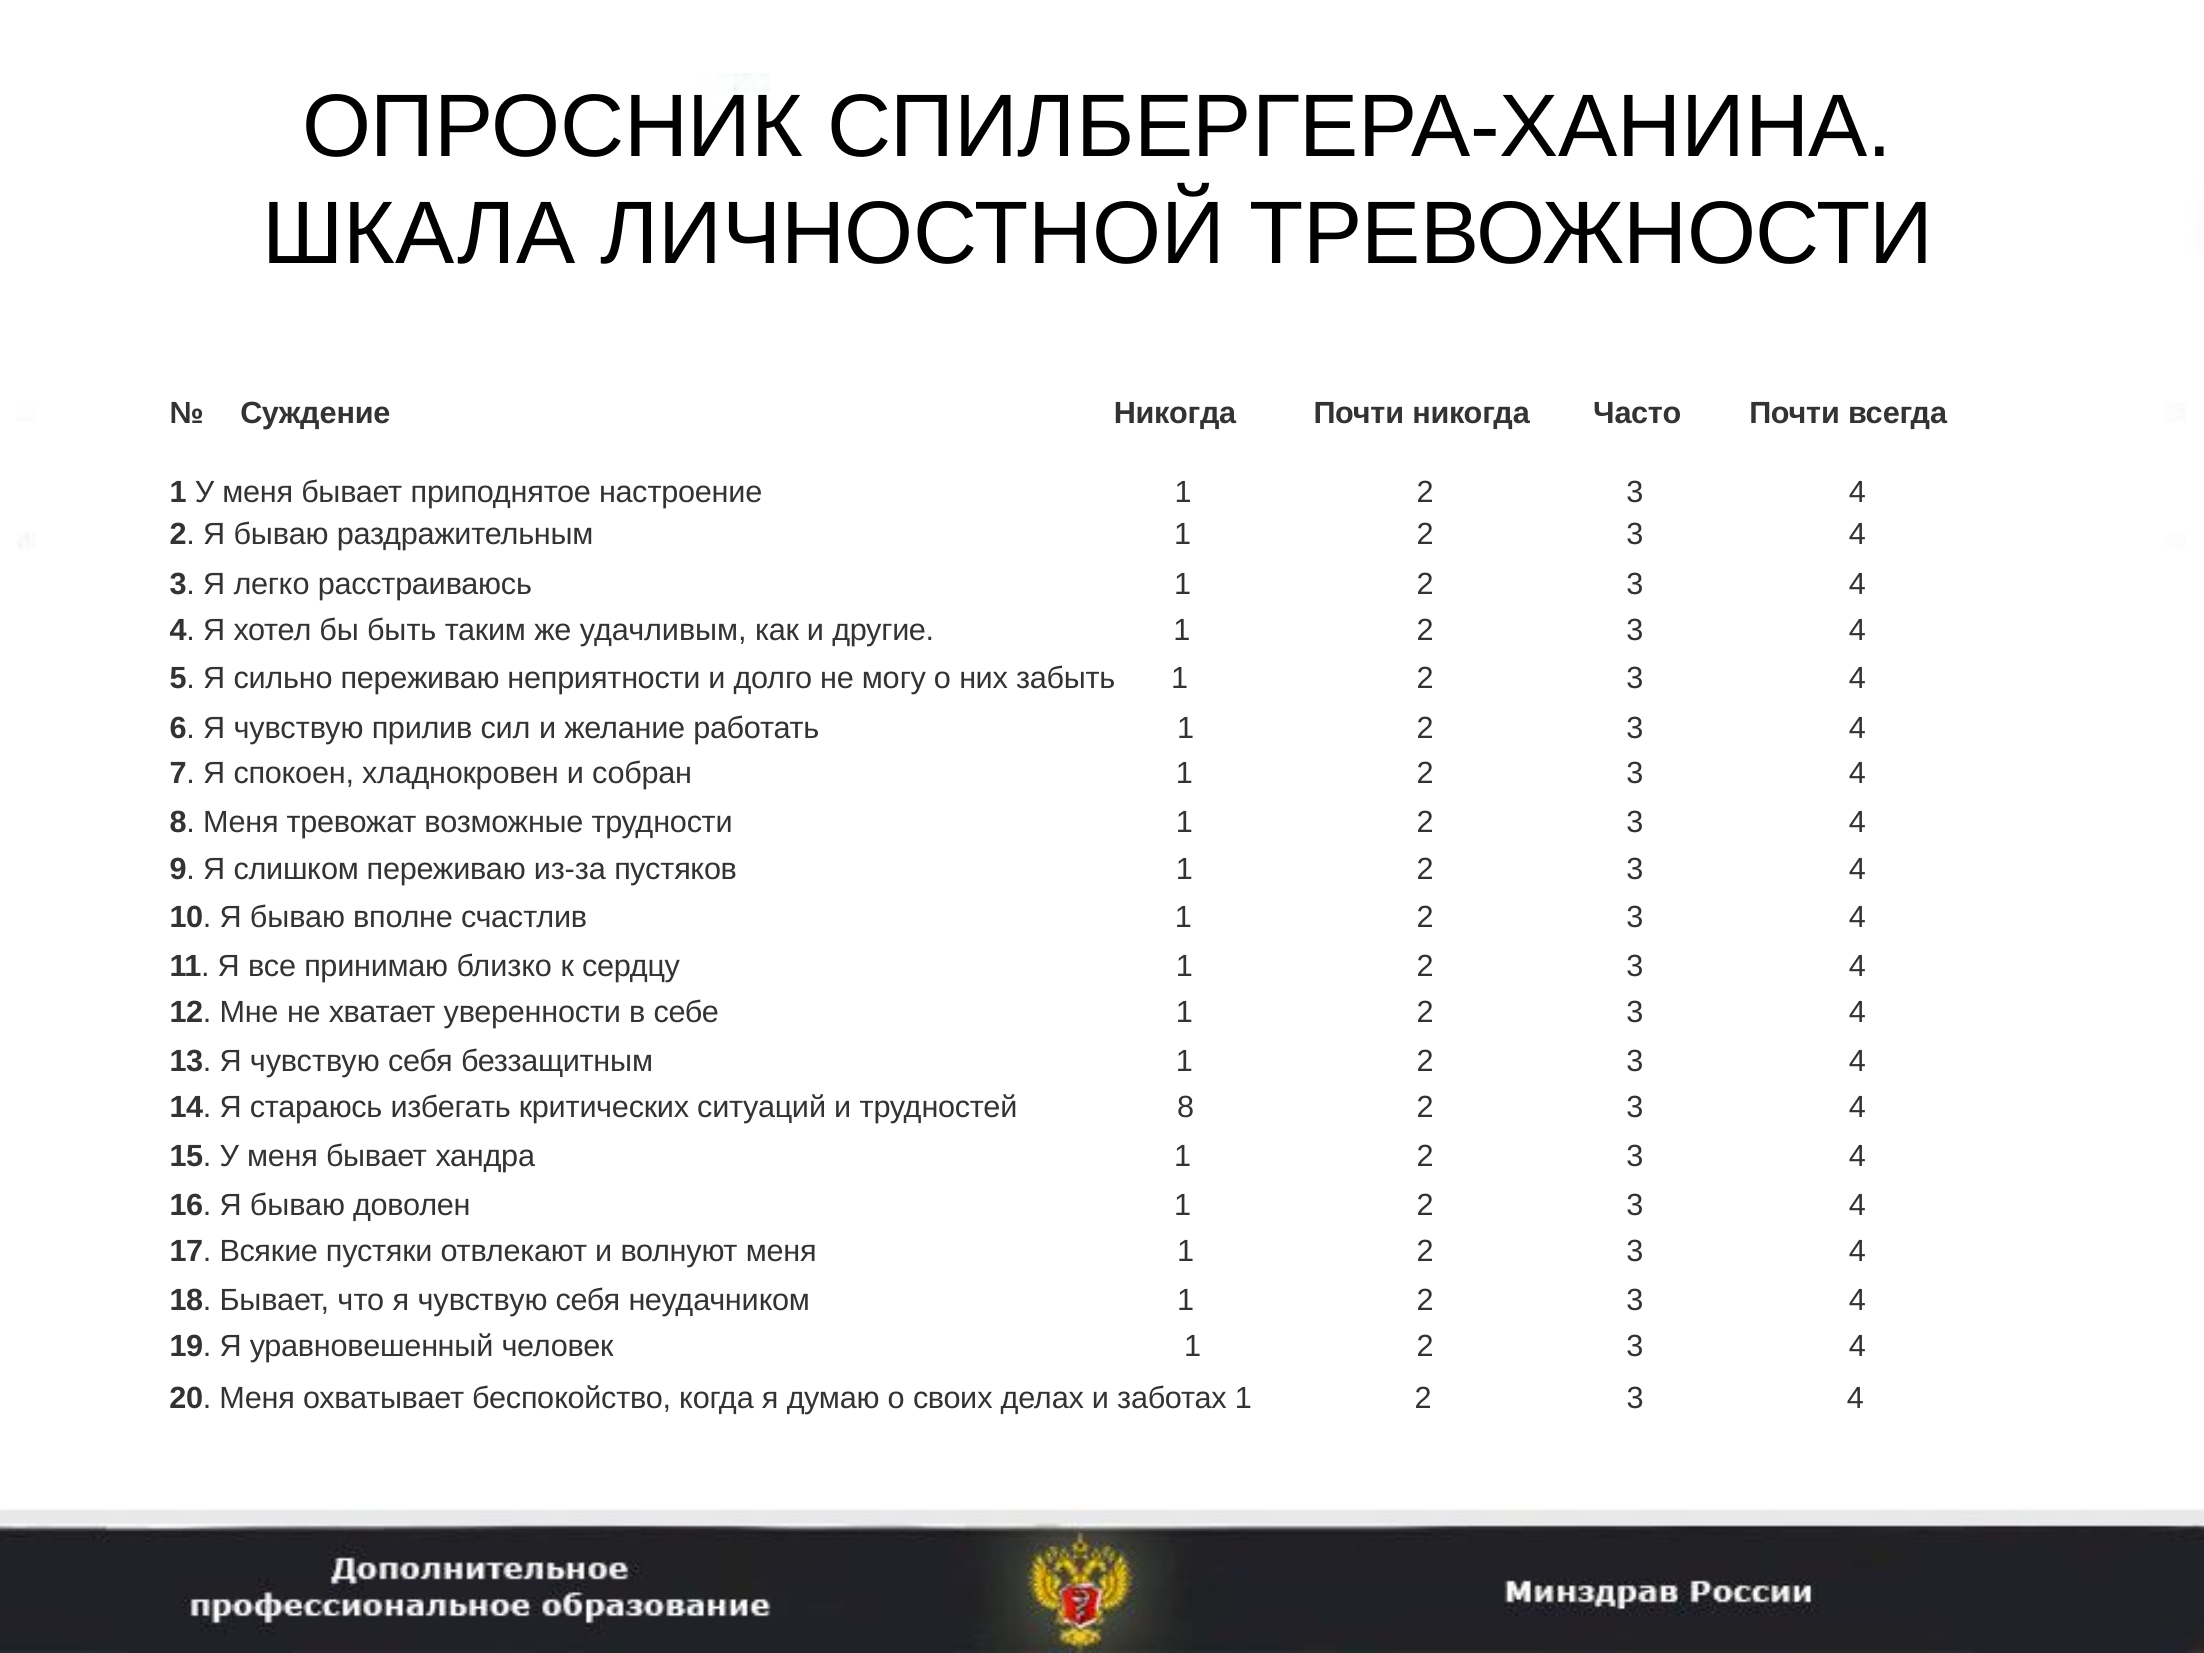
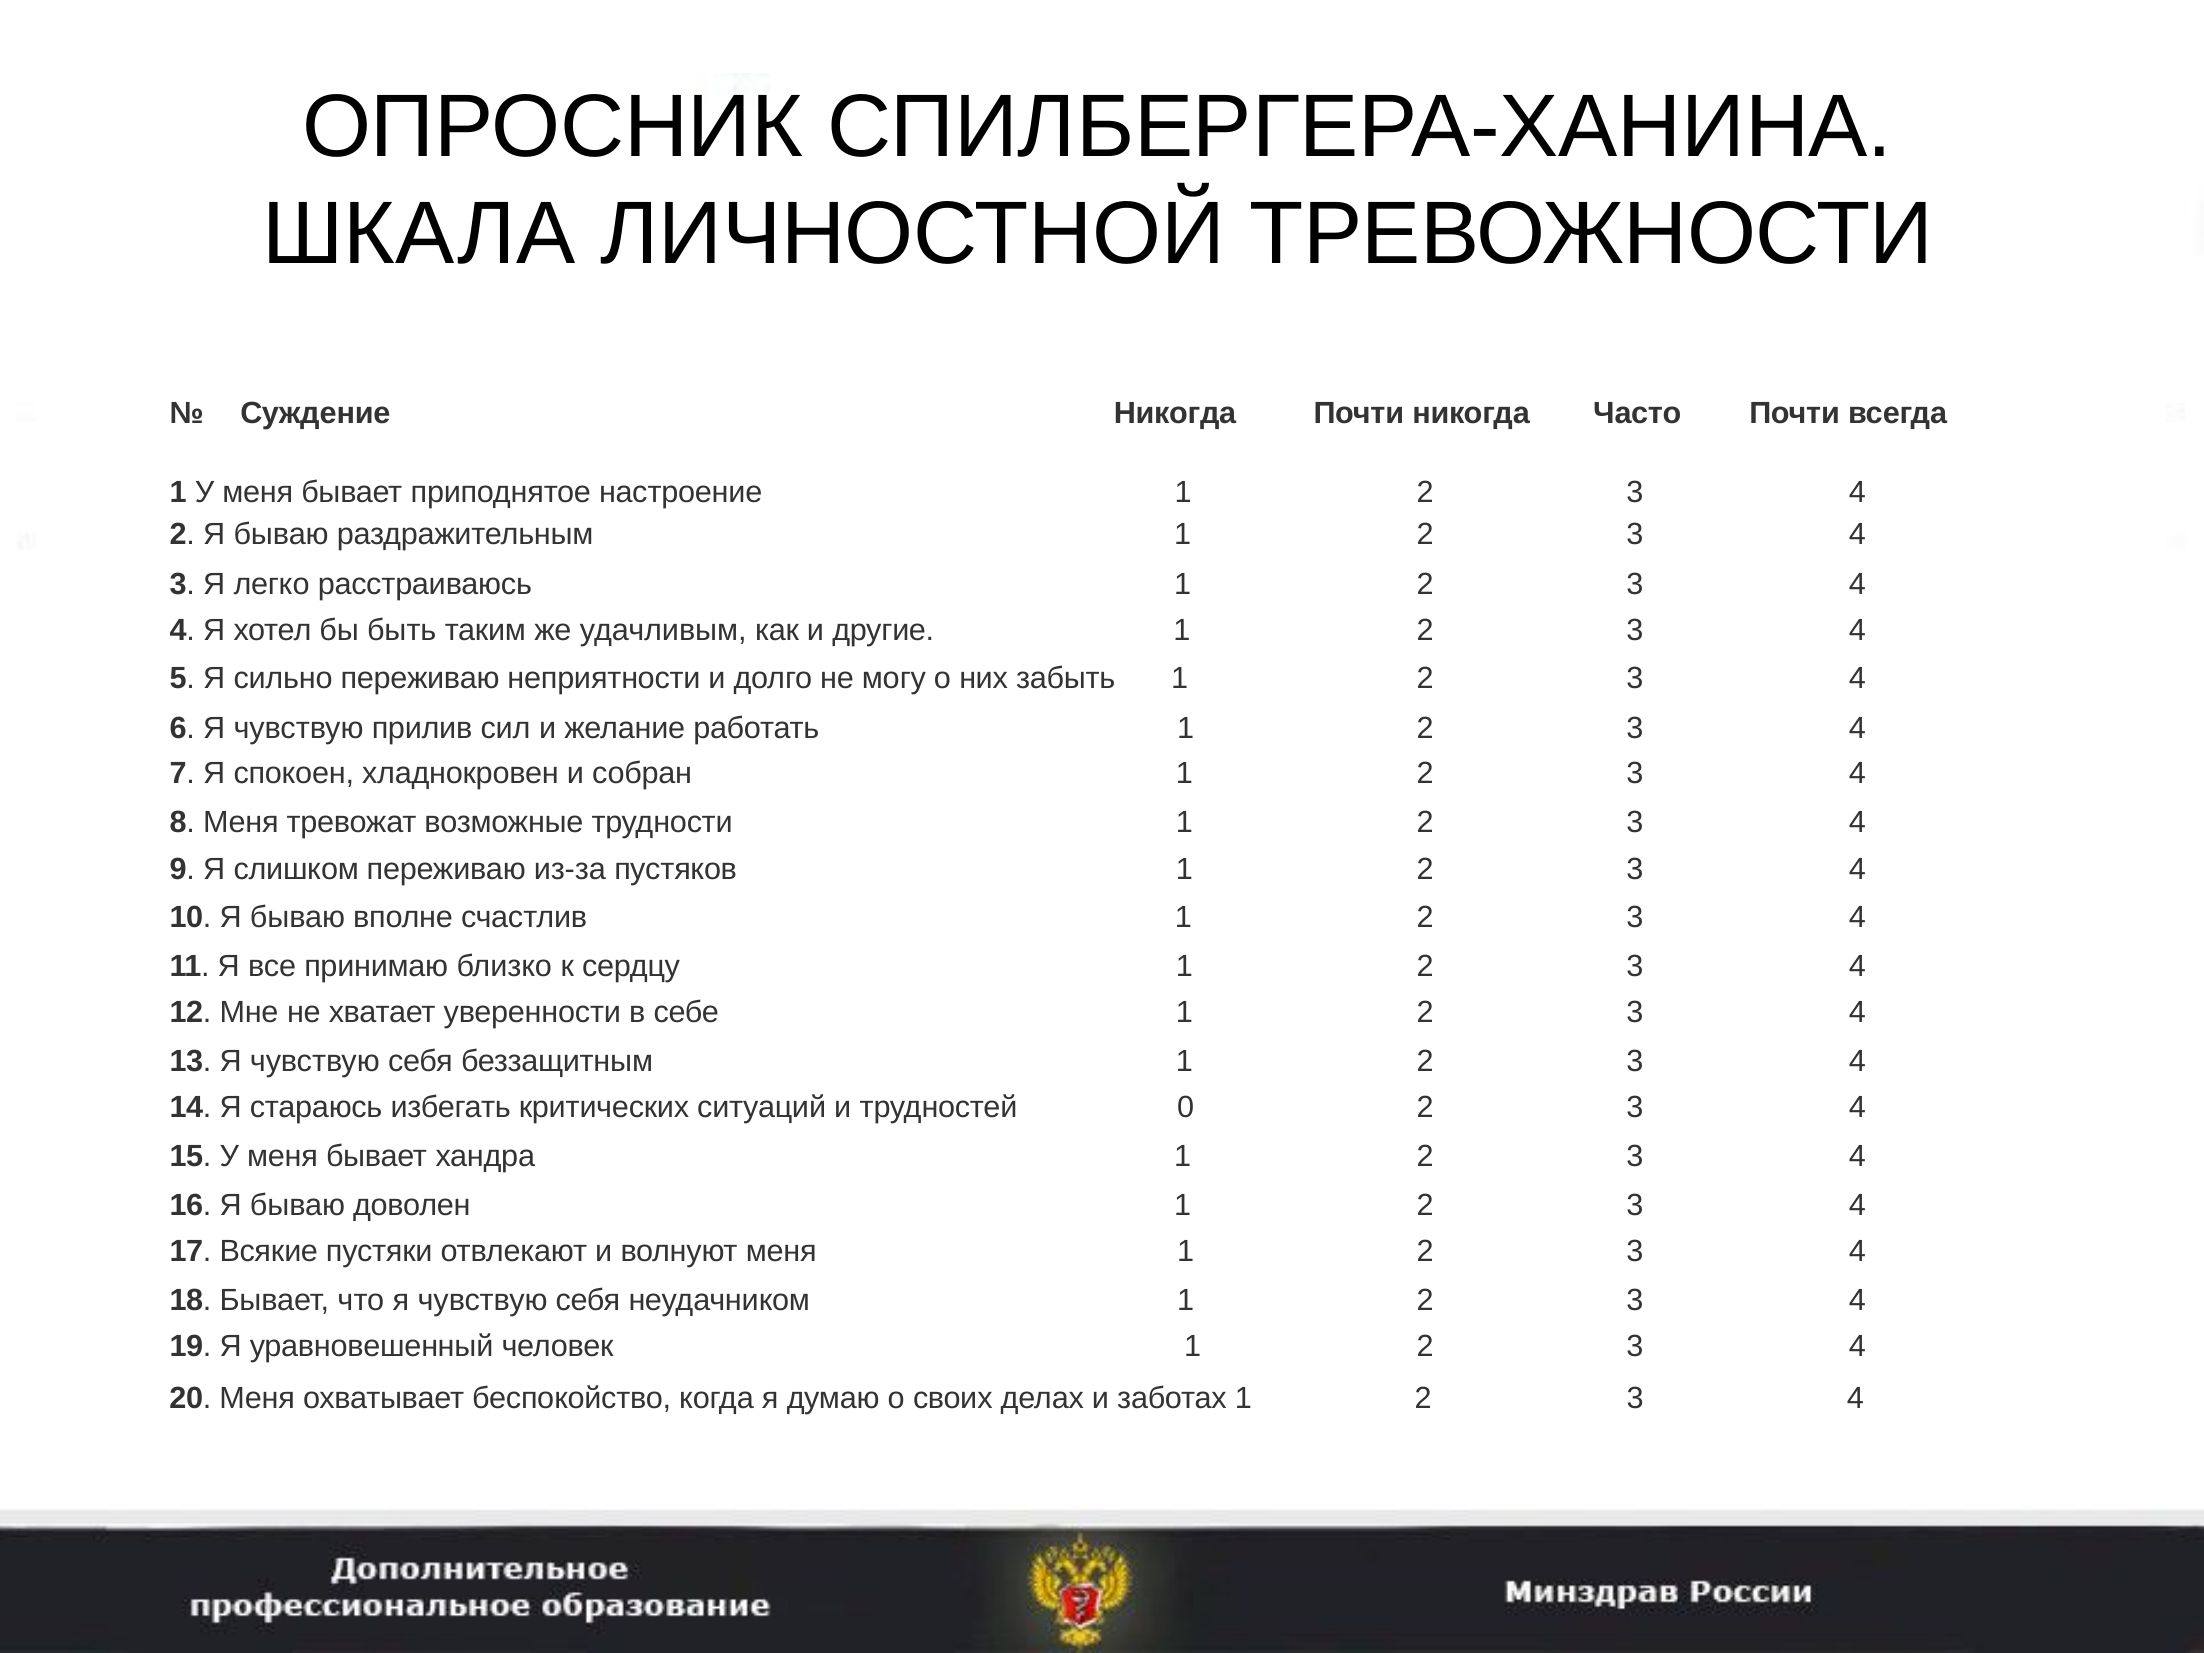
трудностей 8: 8 -> 0
